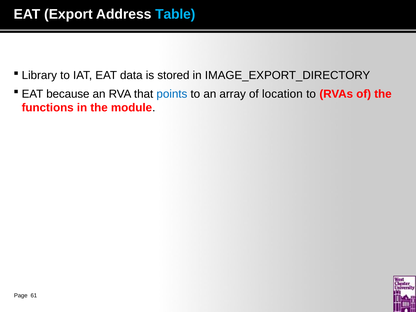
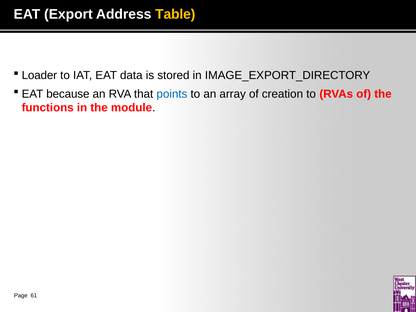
Table colour: light blue -> yellow
Library: Library -> Loader
location: location -> creation
